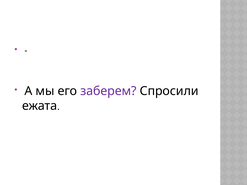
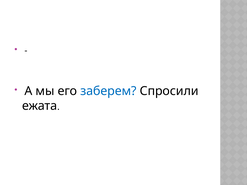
заберем colour: purple -> blue
